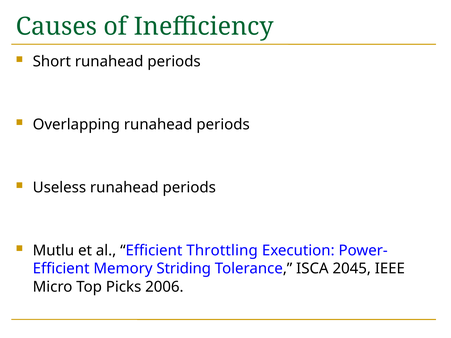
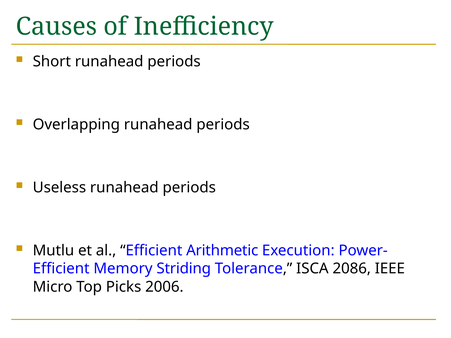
Throttling: Throttling -> Arithmetic
2045: 2045 -> 2086
